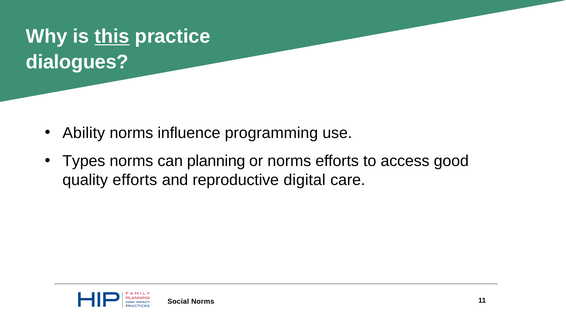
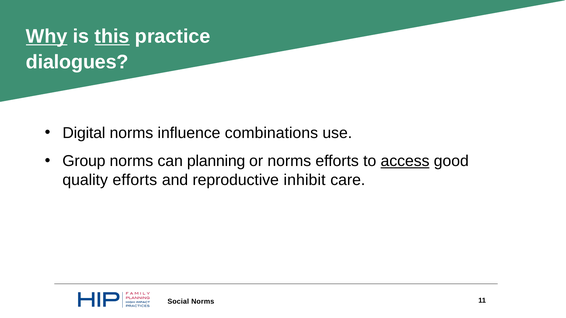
Why underline: none -> present
Ability: Ability -> Digital
programming: programming -> combinations
Types: Types -> Group
access underline: none -> present
digital: digital -> inhibit
